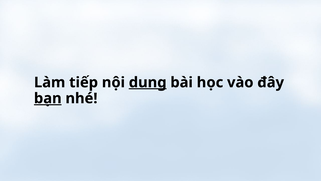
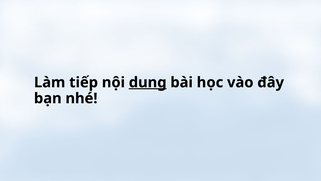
bạn underline: present -> none
